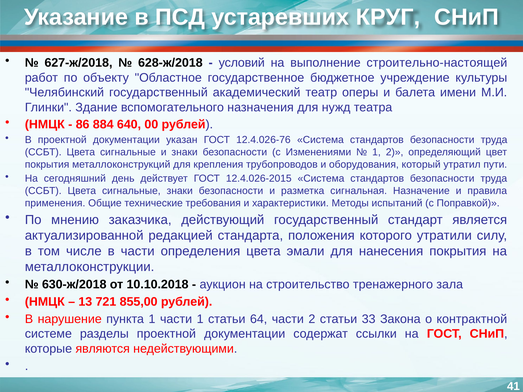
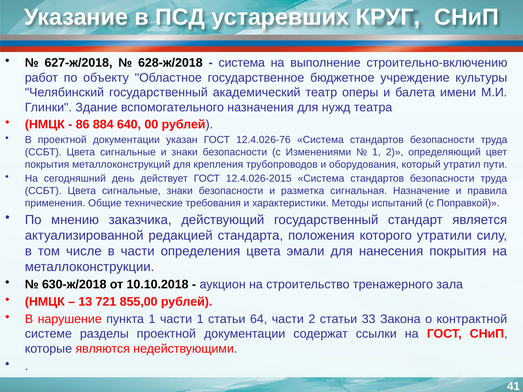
условий at (242, 63): условий -> система
строительно-настоящей: строительно-настоящей -> строительно-включению
